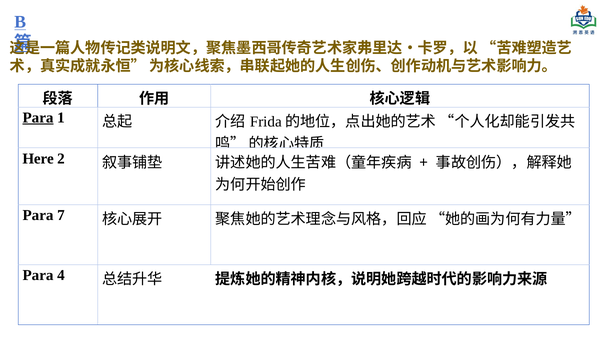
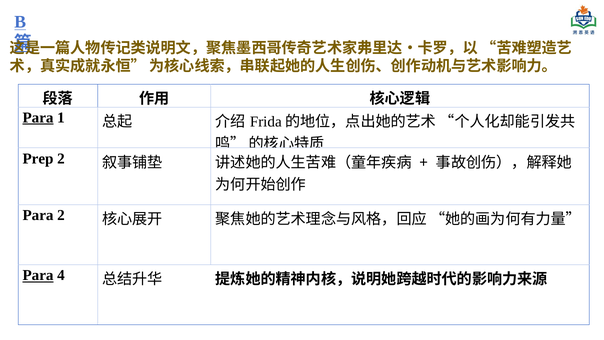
Here: Here -> Prep
Para 7: 7 -> 2
Para at (38, 275) underline: none -> present
